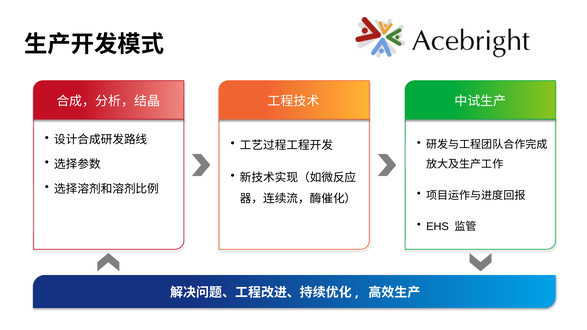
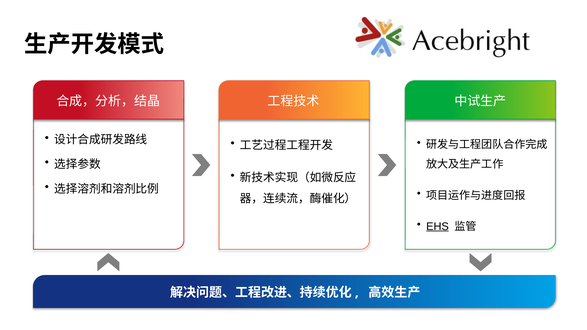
EHS underline: none -> present
